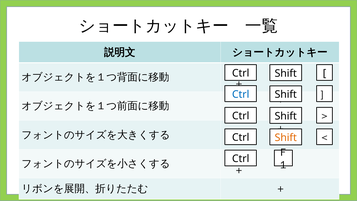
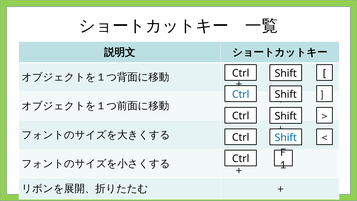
Shift at (286, 137) colour: orange -> blue
